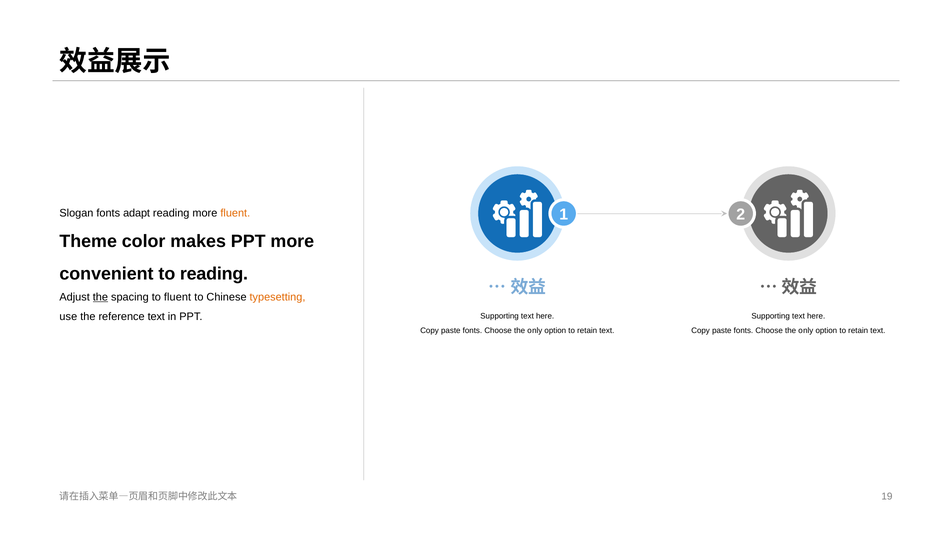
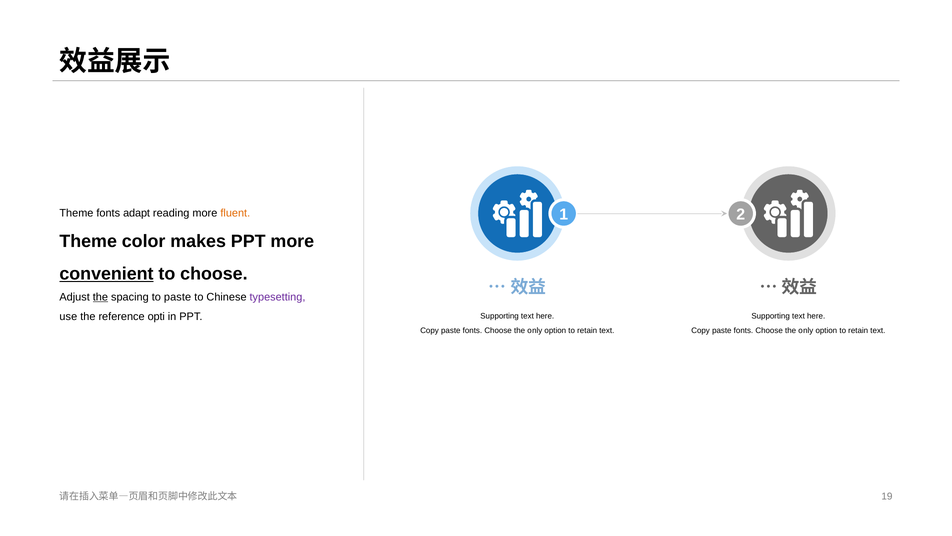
Slogan at (76, 213): Slogan -> Theme
convenient underline: none -> present
to reading: reading -> choose
to fluent: fluent -> paste
typesetting colour: orange -> purple
reference text: text -> opti
